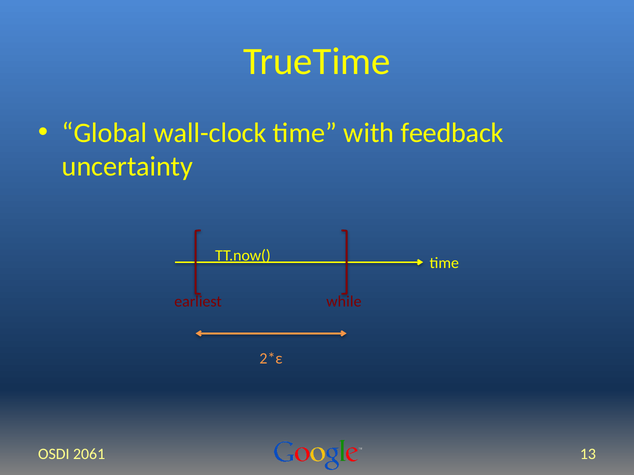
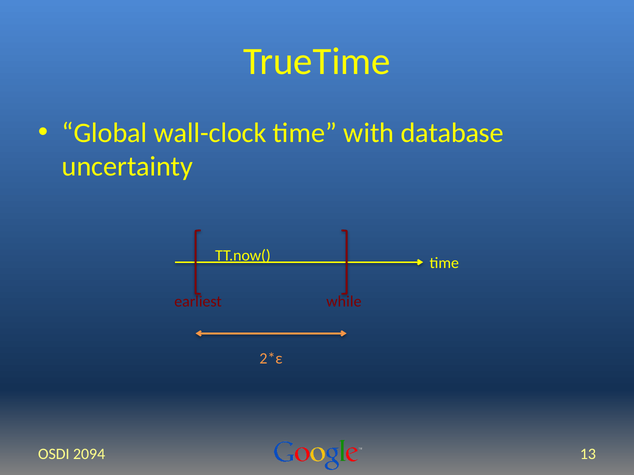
feedback: feedback -> database
2061: 2061 -> 2094
